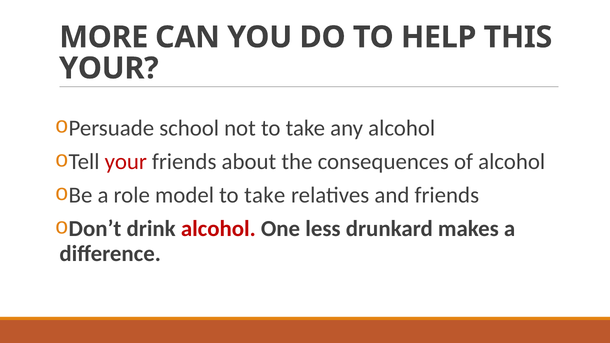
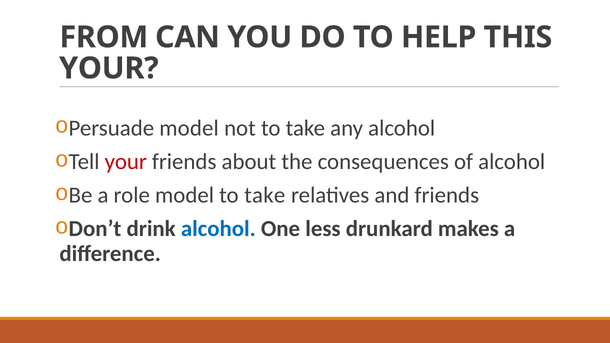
MORE: MORE -> FROM
Persuade school: school -> model
alcohol at (218, 229) colour: red -> blue
